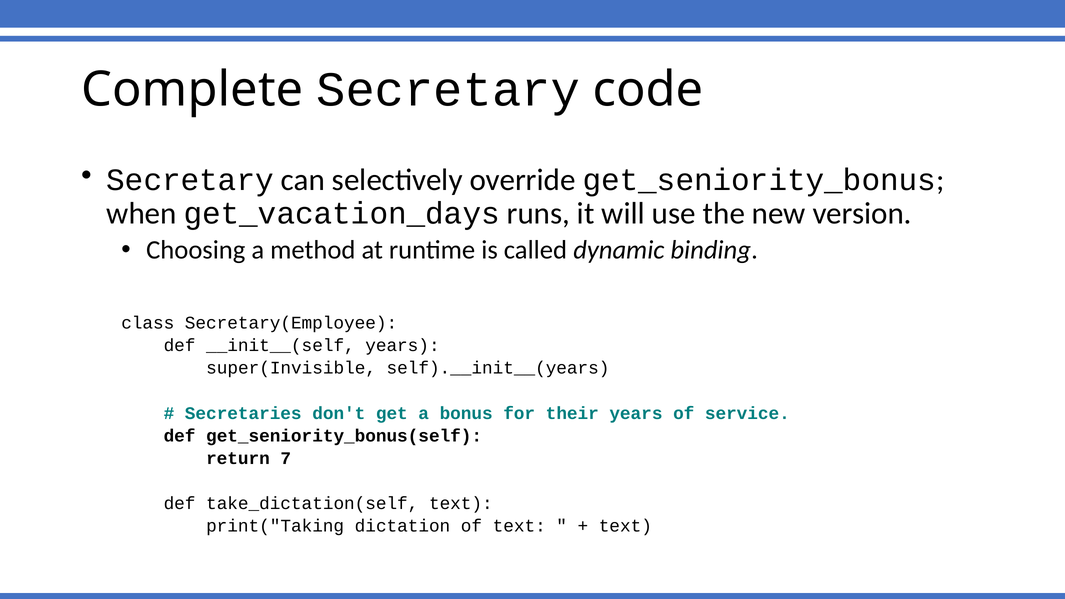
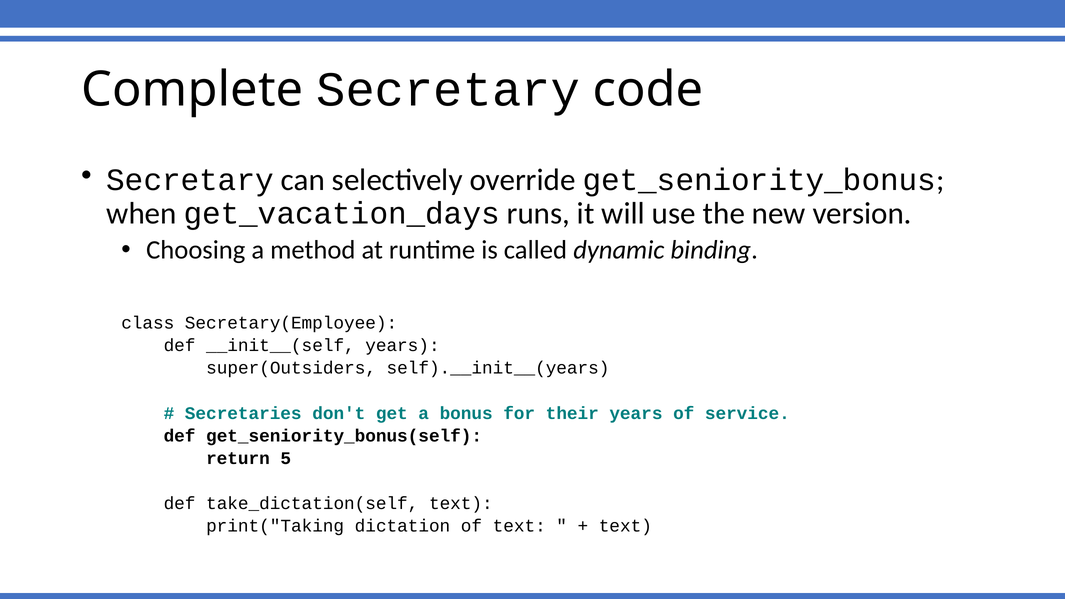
super(Invisible: super(Invisible -> super(Outsiders
7: 7 -> 5
